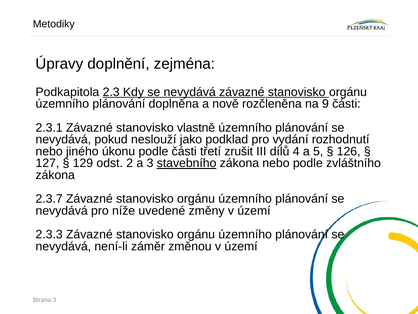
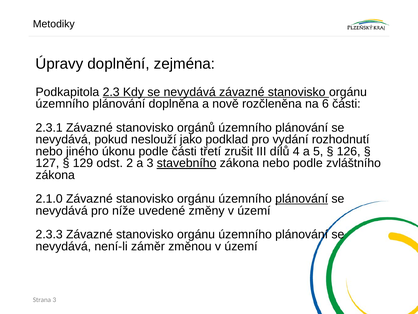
9: 9 -> 6
vlastně: vlastně -> orgánů
2.3.7: 2.3.7 -> 2.1.0
plánování at (302, 199) underline: none -> present
